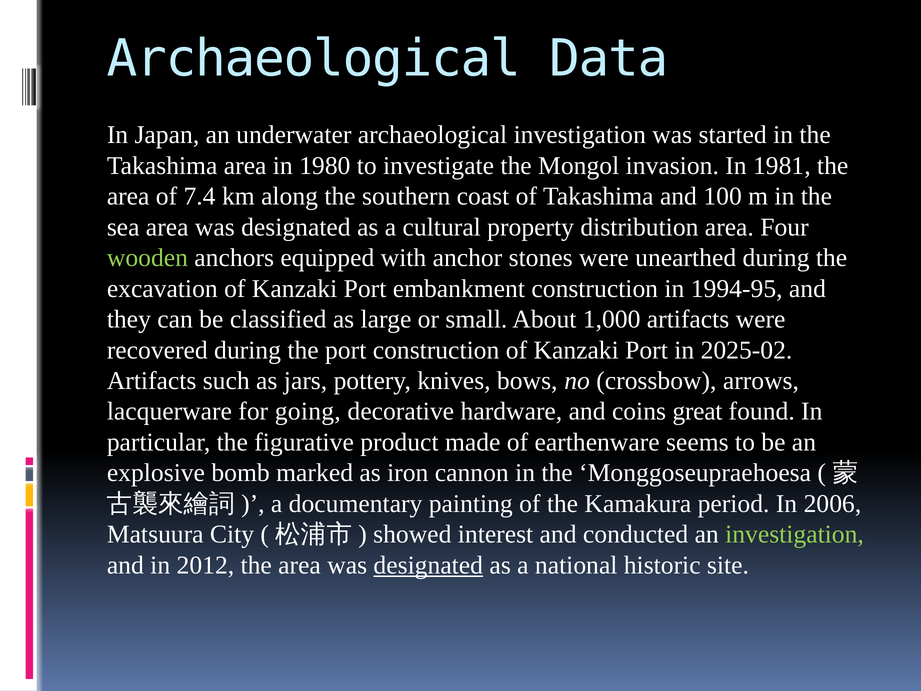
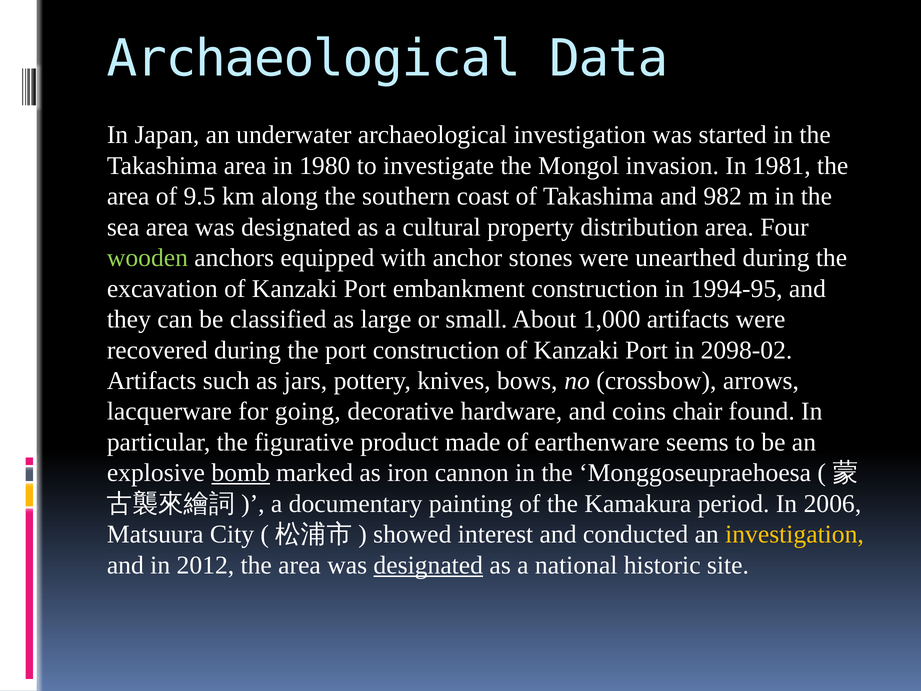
7.4: 7.4 -> 9.5
100: 100 -> 982
2025-02: 2025-02 -> 2098-02
great: great -> chair
bomb underline: none -> present
investigation at (795, 534) colour: light green -> yellow
